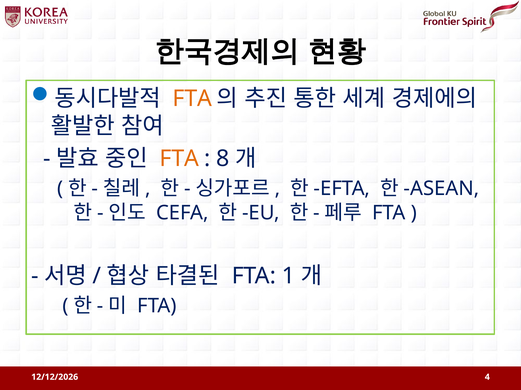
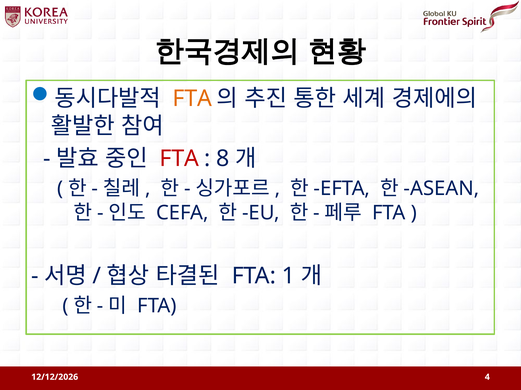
FTA at (179, 159) colour: orange -> red
